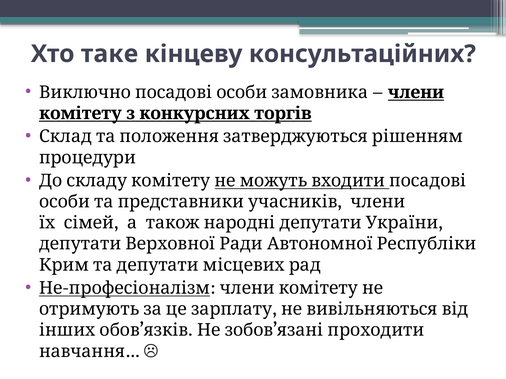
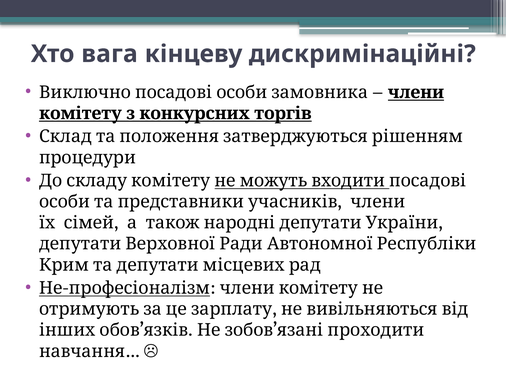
таке: таке -> вага
консультаційних: консультаційних -> дискримінаційні
